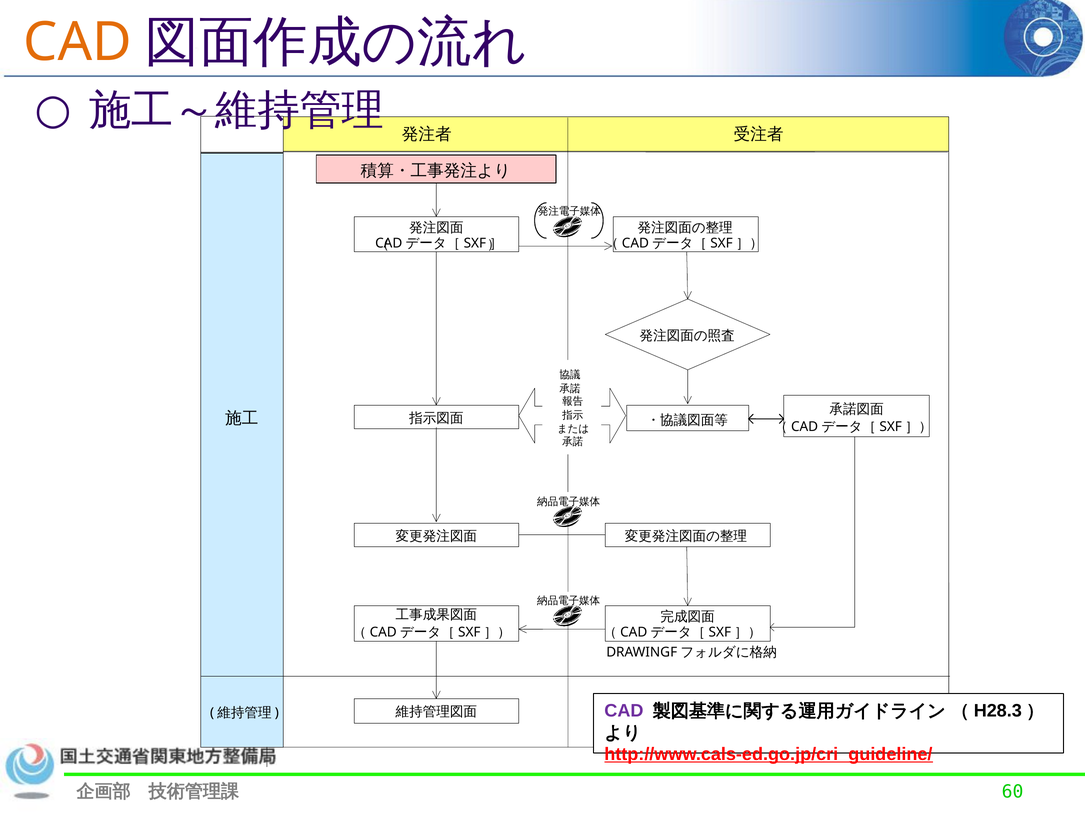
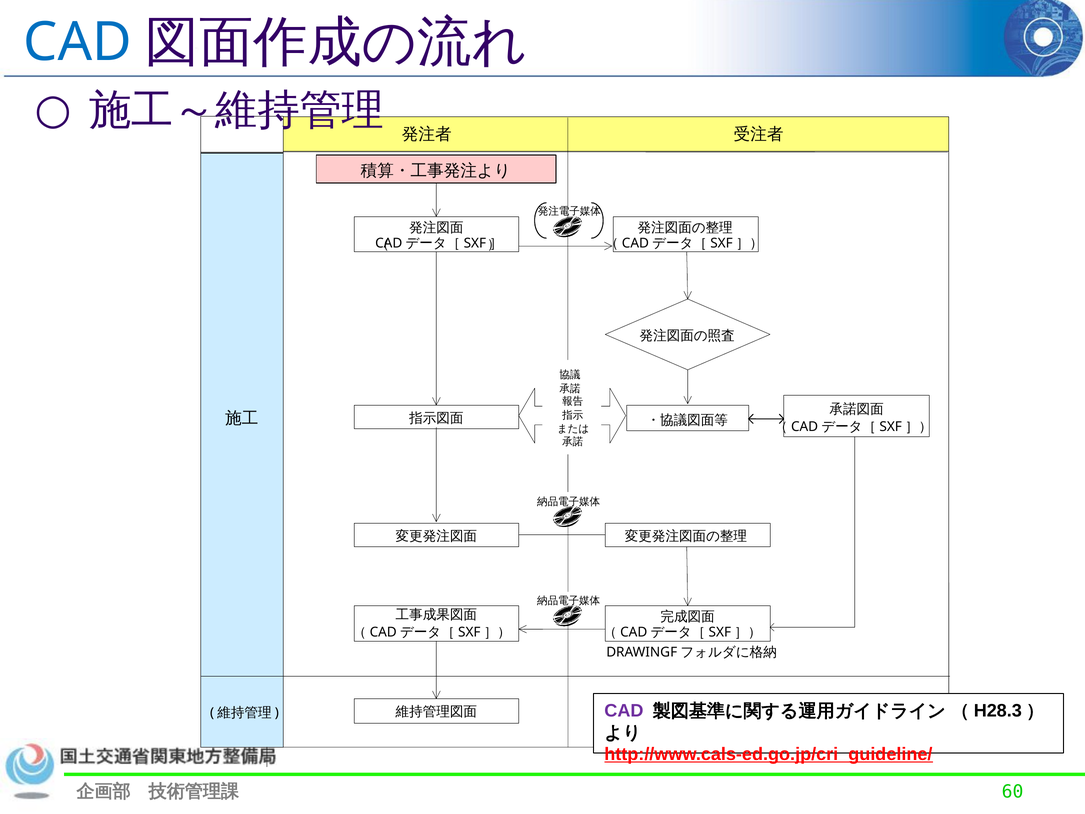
CAD at (78, 42) colour: orange -> blue
